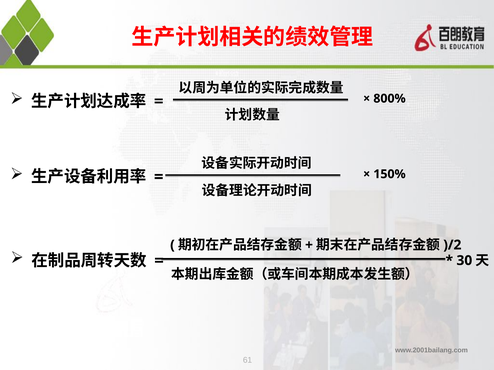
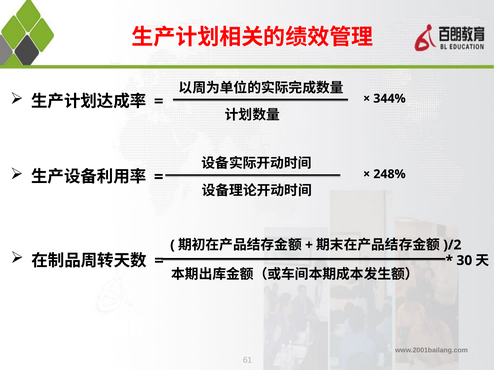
800%: 800% -> 344%
150%: 150% -> 248%
